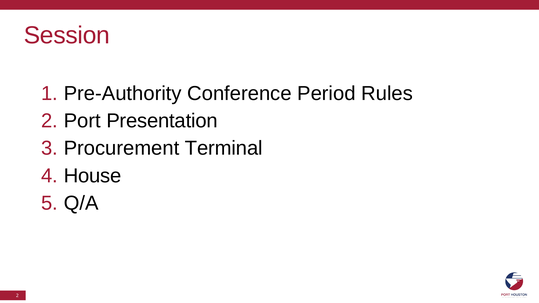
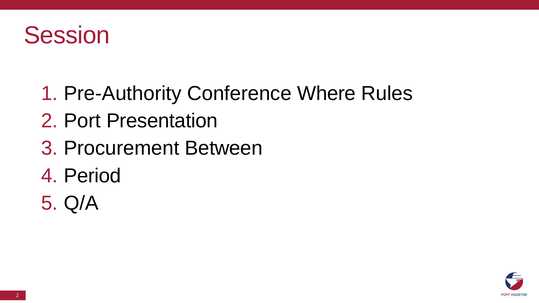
Period: Period -> Where
Terminal: Terminal -> Between
House: House -> Period
